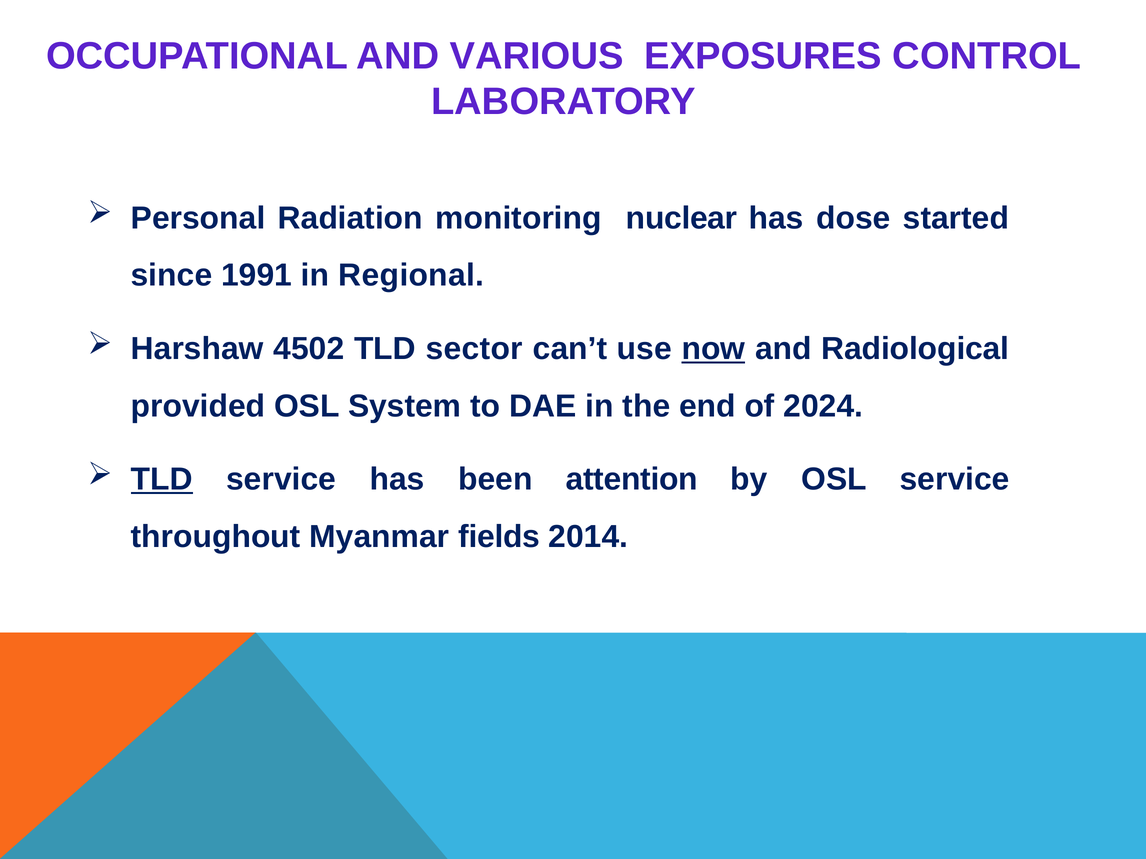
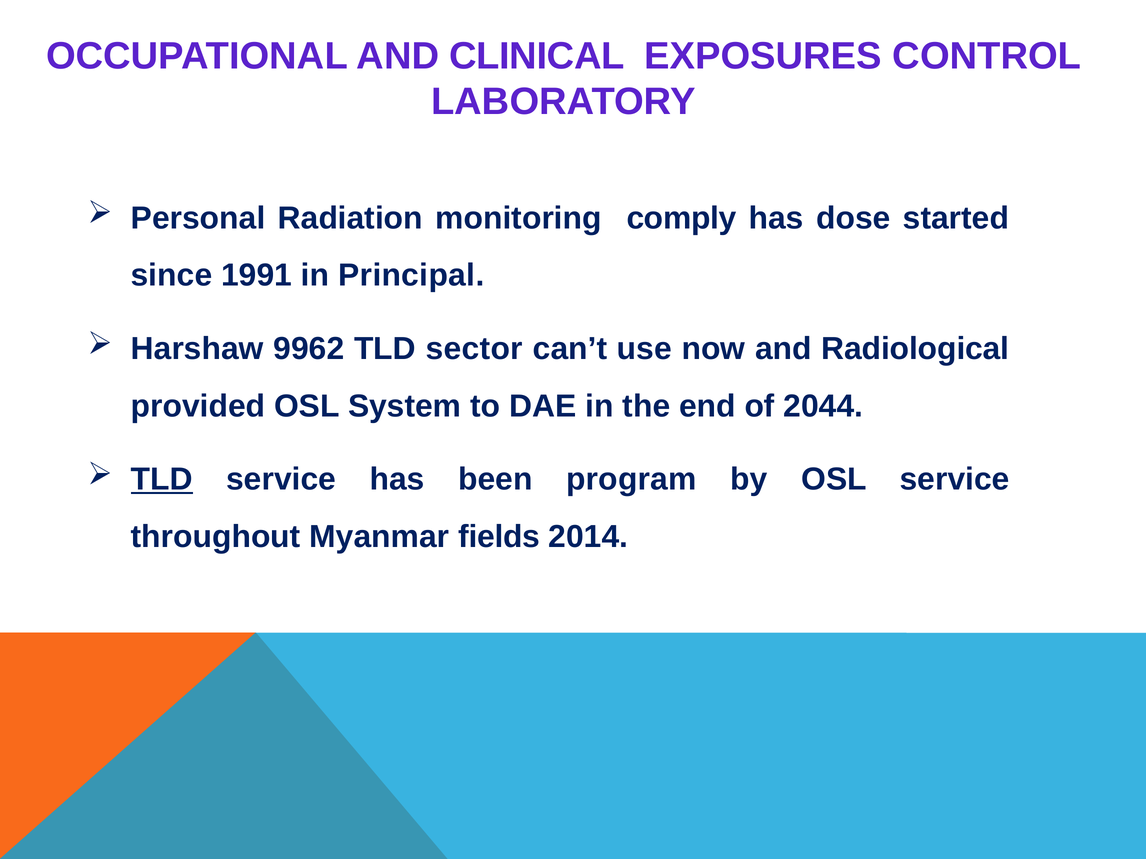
VARIOUS: VARIOUS -> CLINICAL
nuclear: nuclear -> comply
Regional: Regional -> Principal
4502: 4502 -> 9962
now underline: present -> none
2024: 2024 -> 2044
attention: attention -> program
